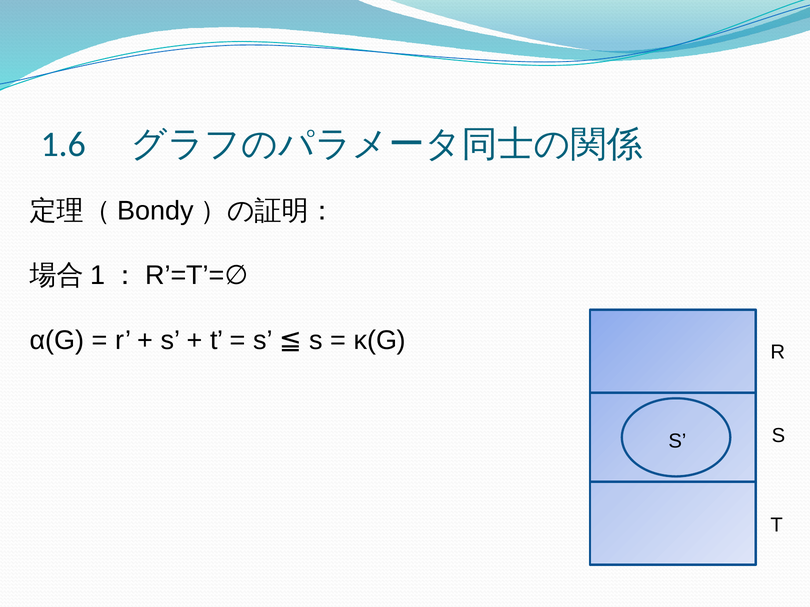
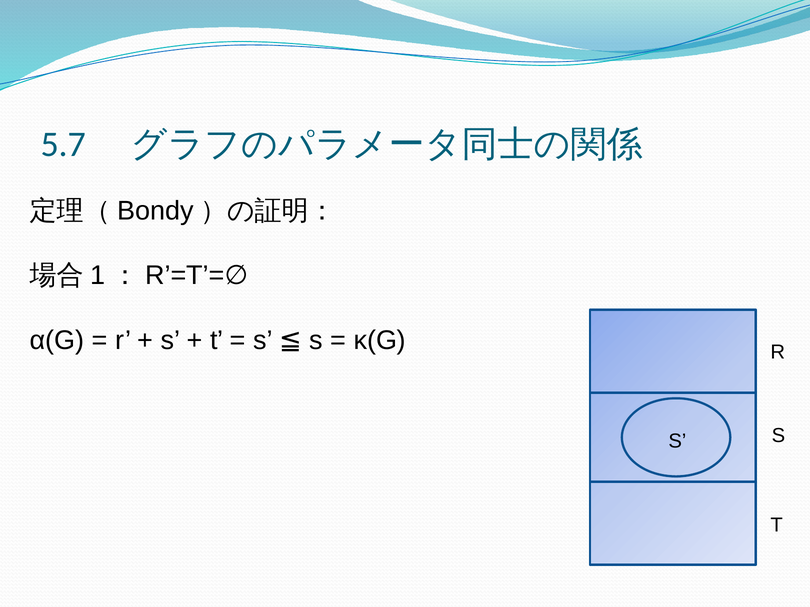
1.6: 1.6 -> 5.7
